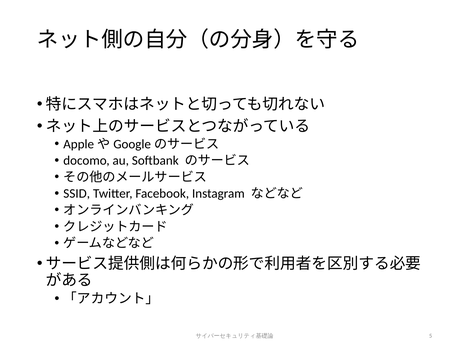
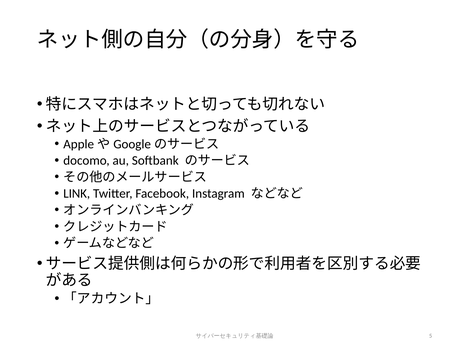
SSID: SSID -> LINK
